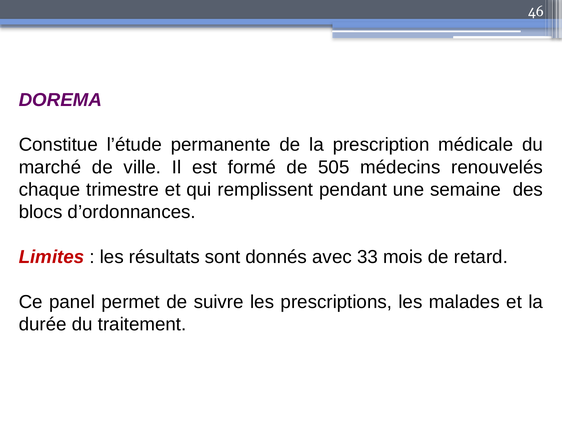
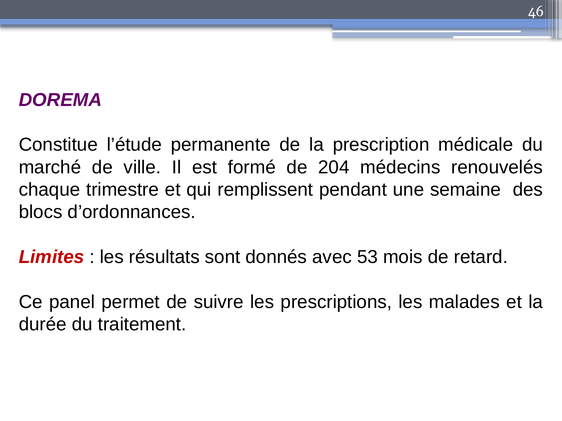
505: 505 -> 204
33: 33 -> 53
